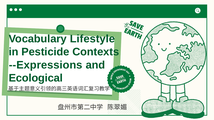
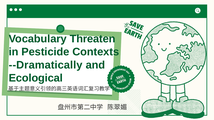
Lifestyle: Lifestyle -> Threaten
--Expressions: --Expressions -> --Dramatically
